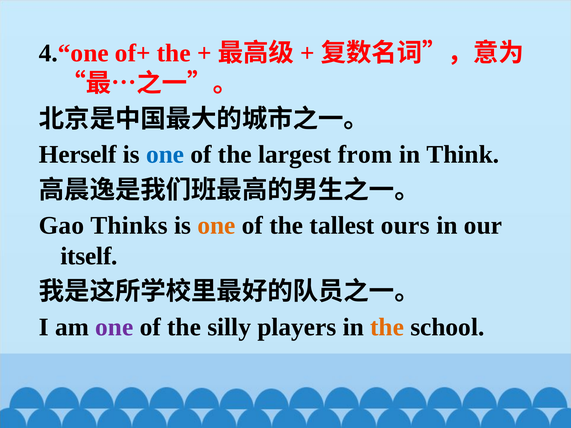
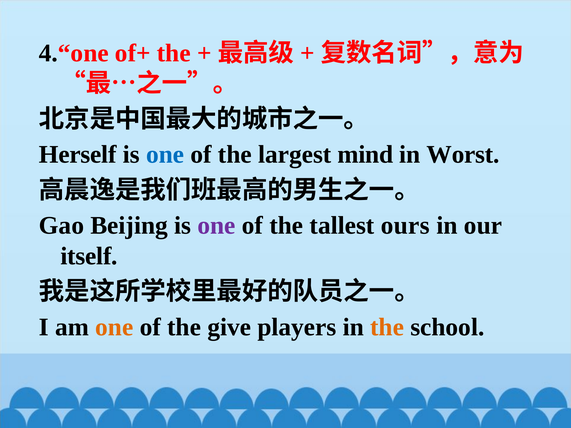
from: from -> mind
Think: Think -> Worst
Thinks: Thinks -> Beijing
one at (217, 226) colour: orange -> purple
one at (114, 327) colour: purple -> orange
silly: silly -> give
